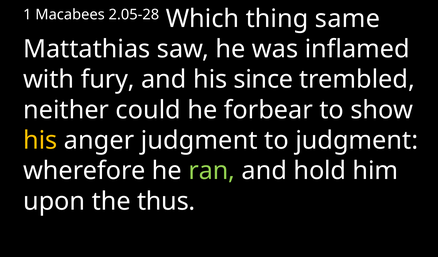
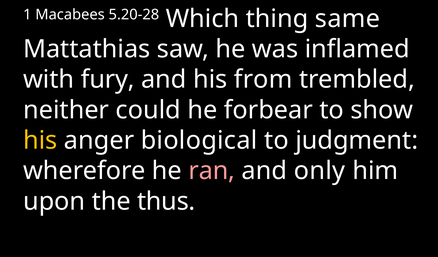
2.05-28: 2.05-28 -> 5.20-28
since: since -> from
anger judgment: judgment -> biological
ran colour: light green -> pink
hold: hold -> only
